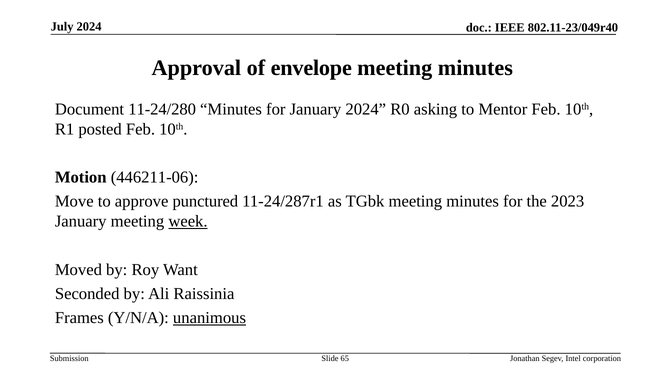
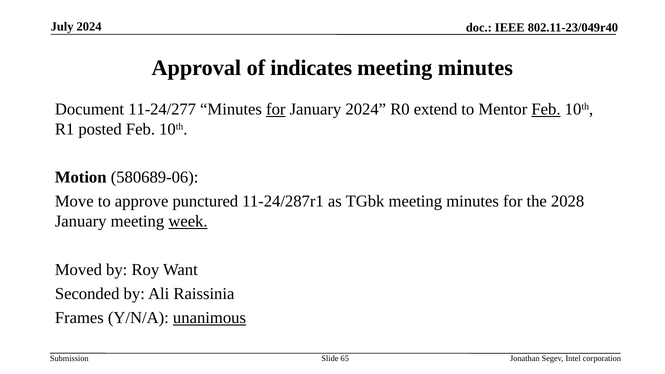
envelope: envelope -> indicates
11-24/280: 11-24/280 -> 11-24/277
for at (276, 109) underline: none -> present
asking: asking -> extend
Feb at (546, 109) underline: none -> present
446211-06: 446211-06 -> 580689-06
2023: 2023 -> 2028
